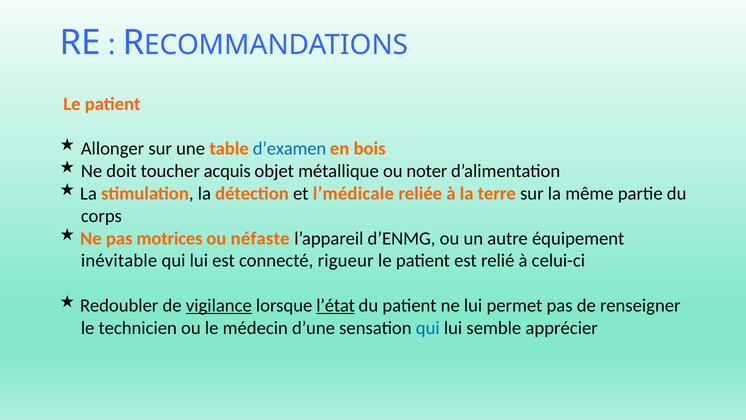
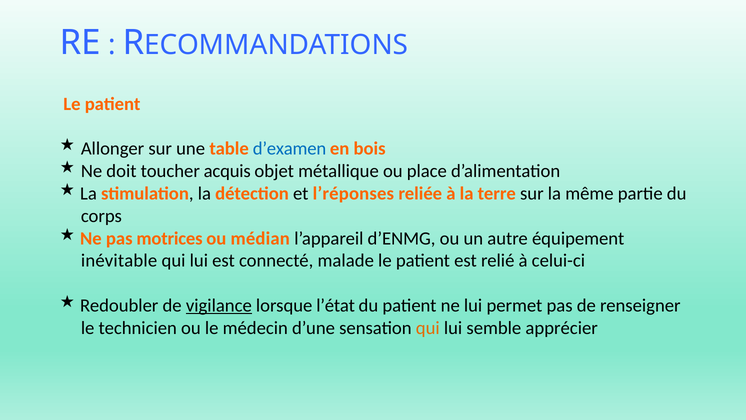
noter: noter -> place
l’médicale: l’médicale -> l’réponses
néfaste: néfaste -> médian
rigueur: rigueur -> malade
l’état underline: present -> none
qui at (428, 328) colour: blue -> orange
